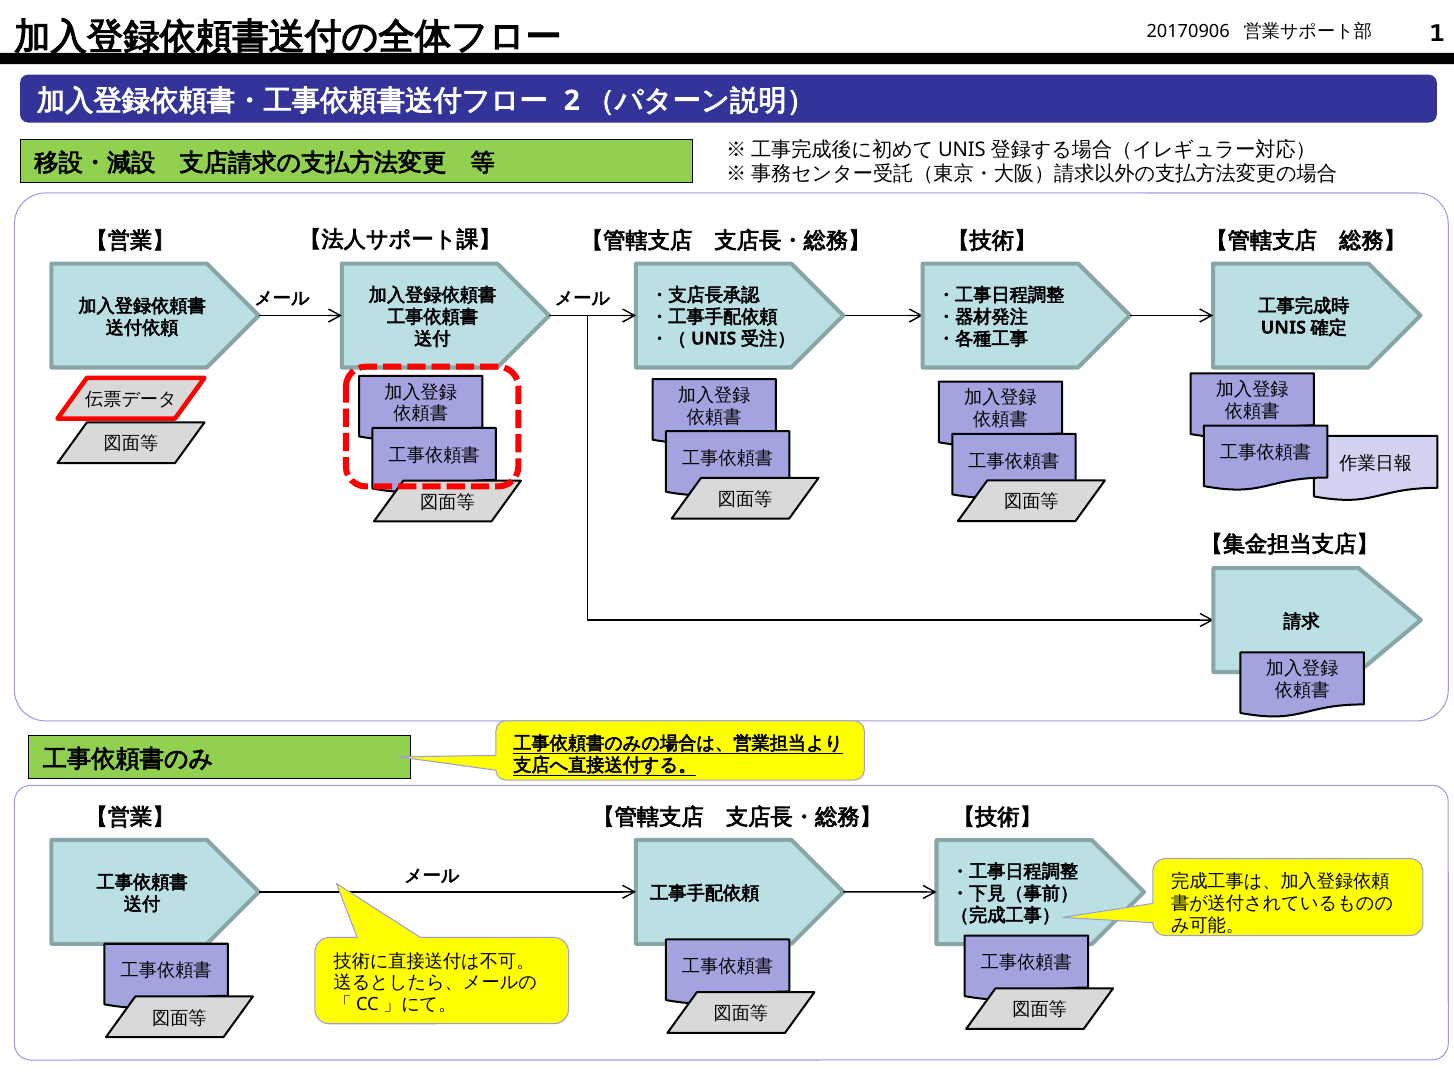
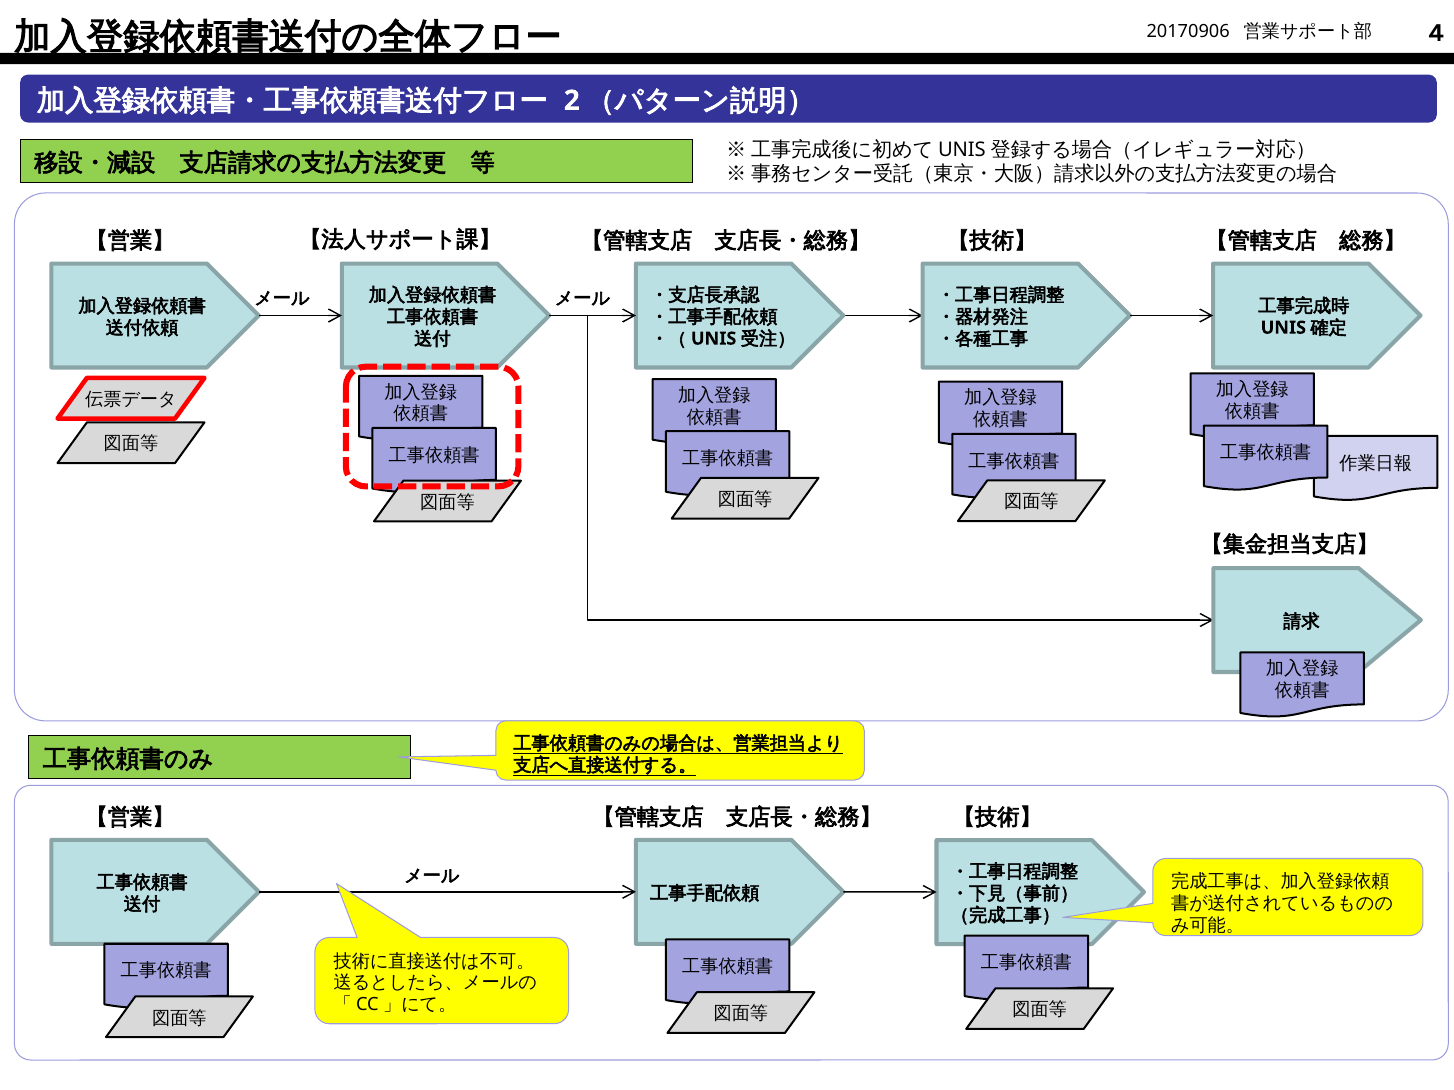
1: 1 -> 4
